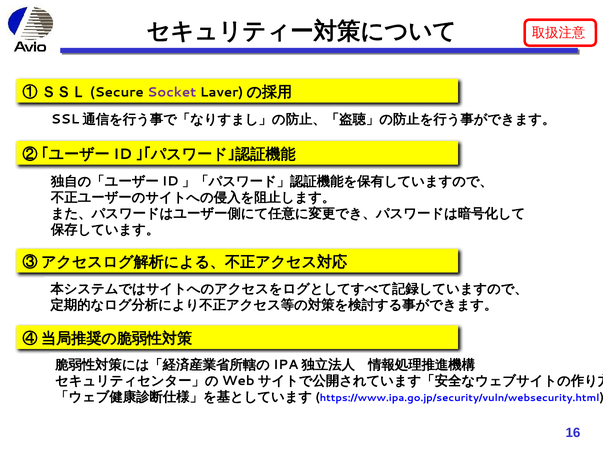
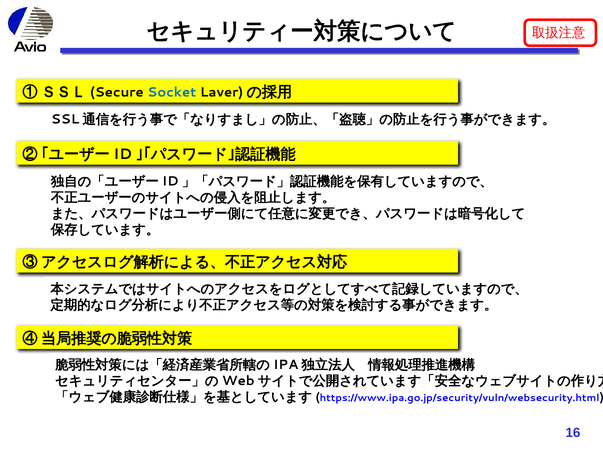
Socket colour: purple -> blue
